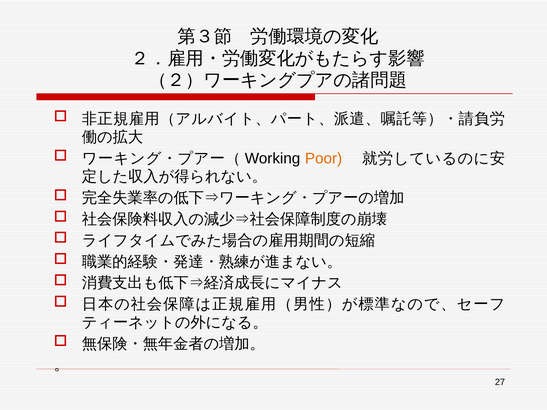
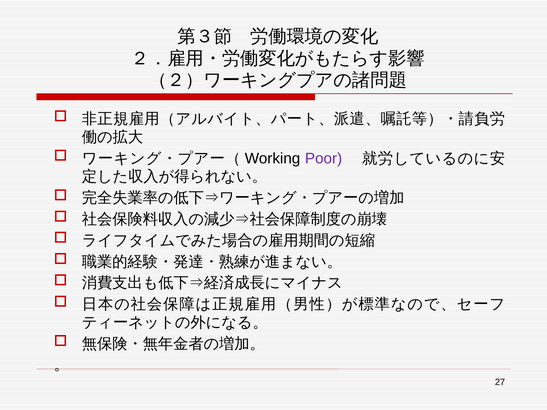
Poor colour: orange -> purple
